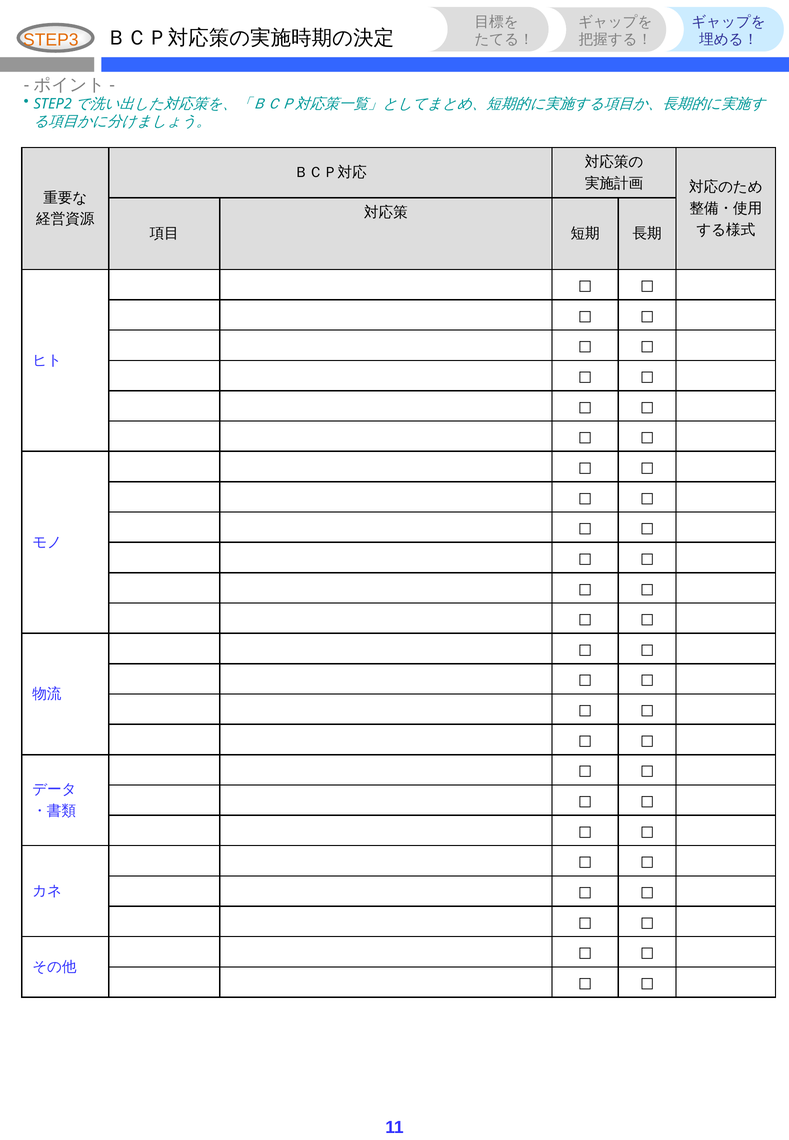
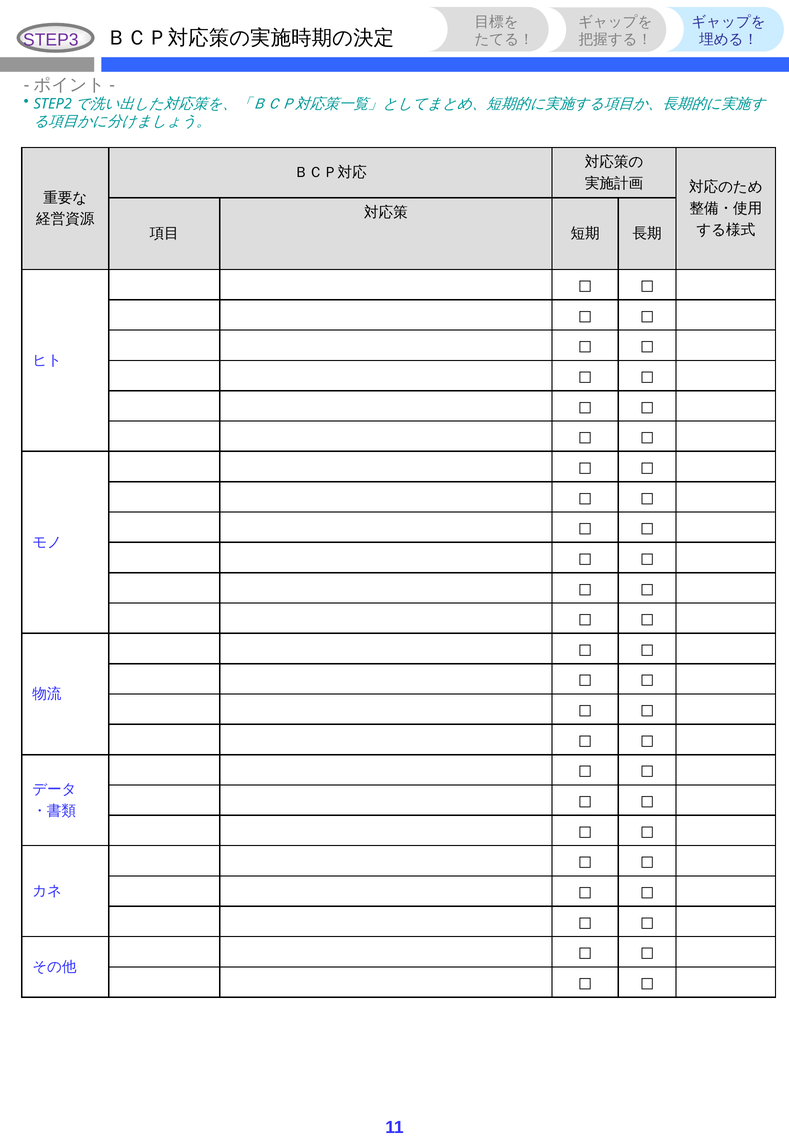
STEP3 colour: orange -> purple
